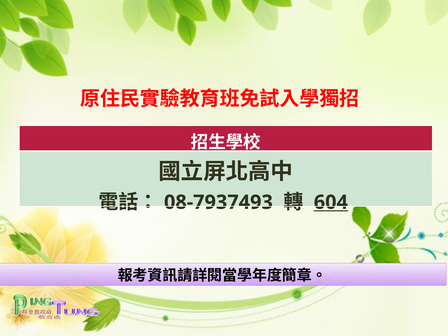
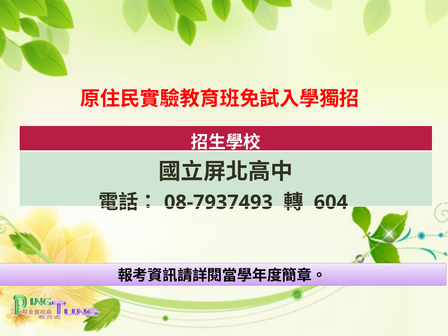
604 underline: present -> none
